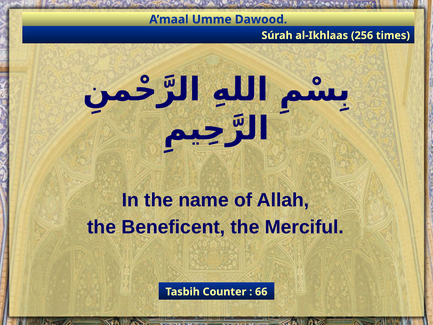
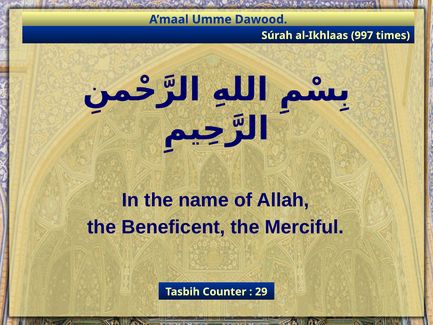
256: 256 -> 997
66: 66 -> 29
